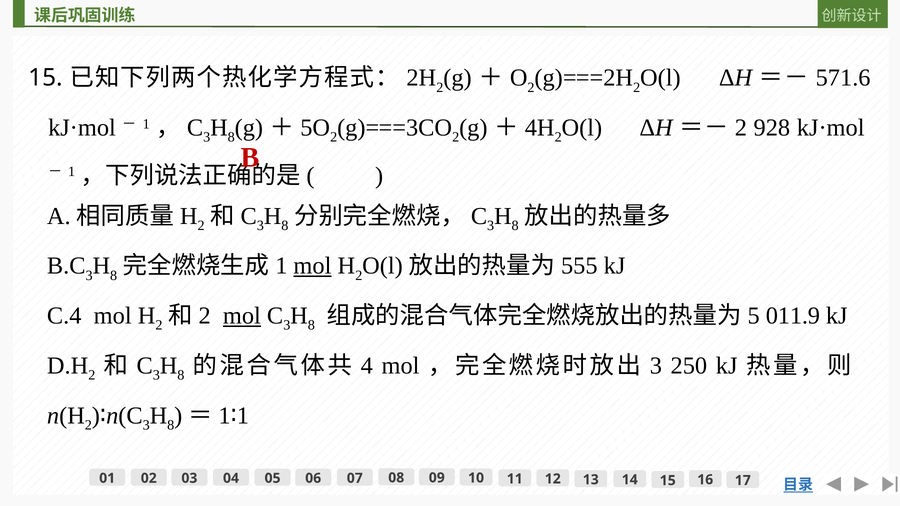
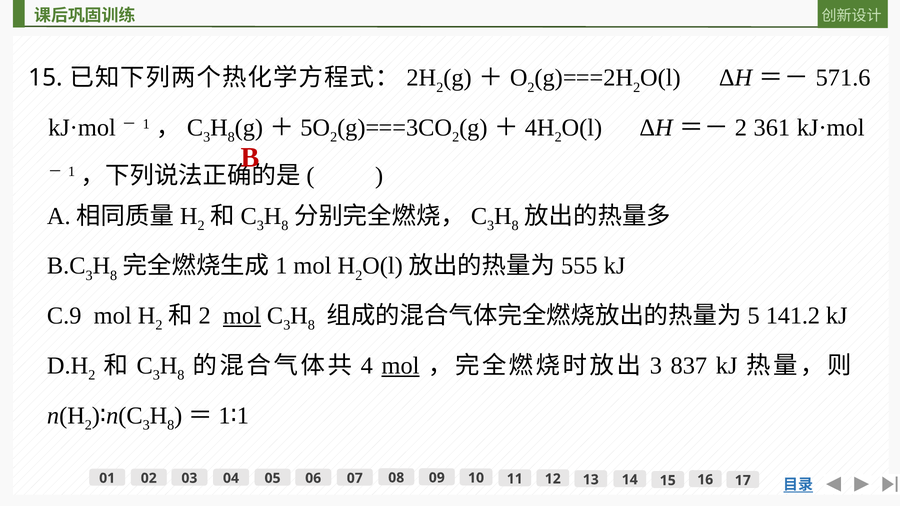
928: 928 -> 361
mol at (312, 266) underline: present -> none
C.4: C.4 -> C.9
011.9: 011.9 -> 141.2
mol at (401, 366) underline: none -> present
250: 250 -> 837
